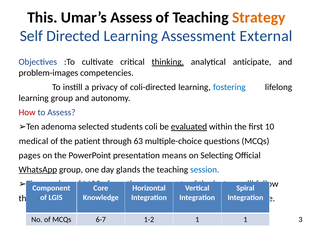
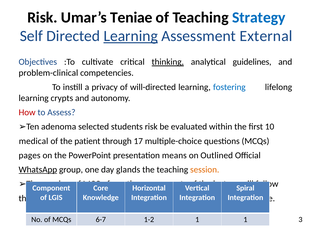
This at (42, 17): This -> Risk
Umar’s Assess: Assess -> Teniae
Strategy colour: orange -> blue
Learning at (131, 36) underline: none -> present
analytical anticipate: anticipate -> guidelines
problem-images: problem-images -> problem-clinical
coli-directed: coli-directed -> will-directed
learning group: group -> crypts
students coli: coli -> risk
evaluated underline: present -> none
63: 63 -> 17
on Selecting: Selecting -> Outlined
session colour: blue -> orange
